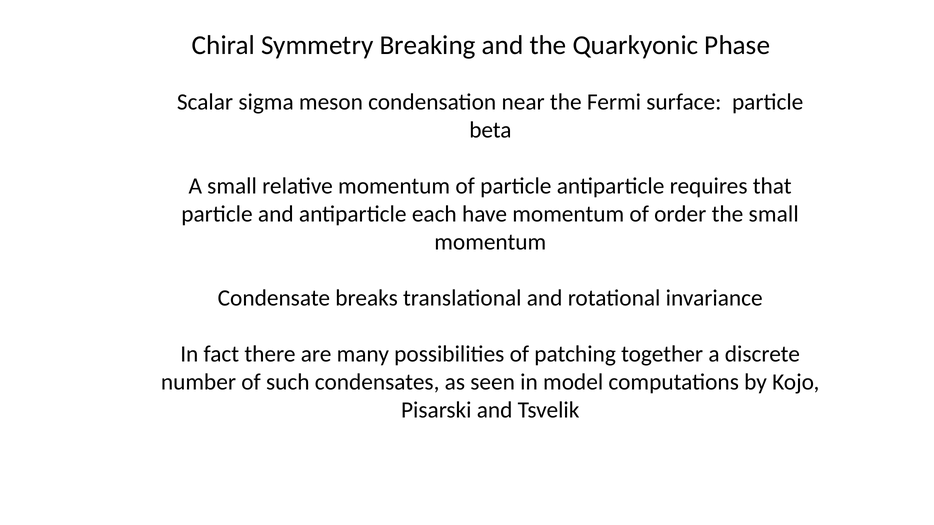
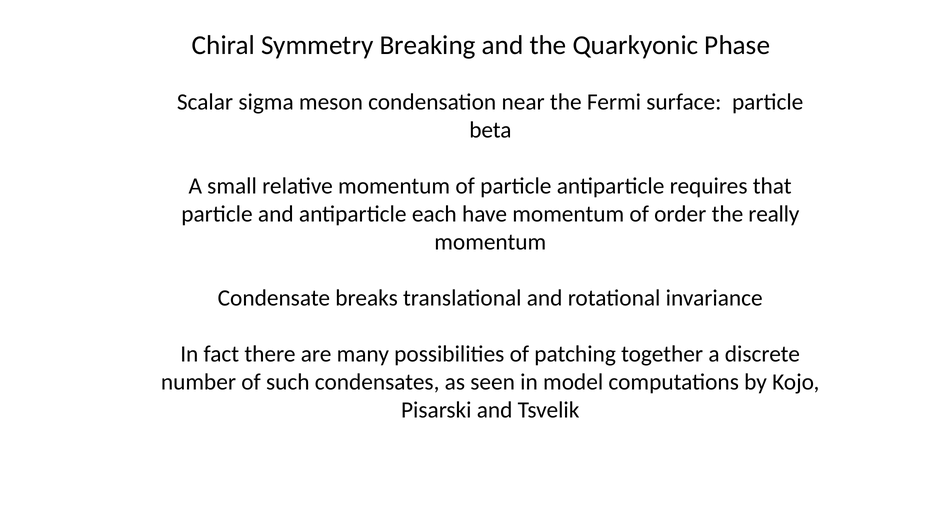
the small: small -> really
